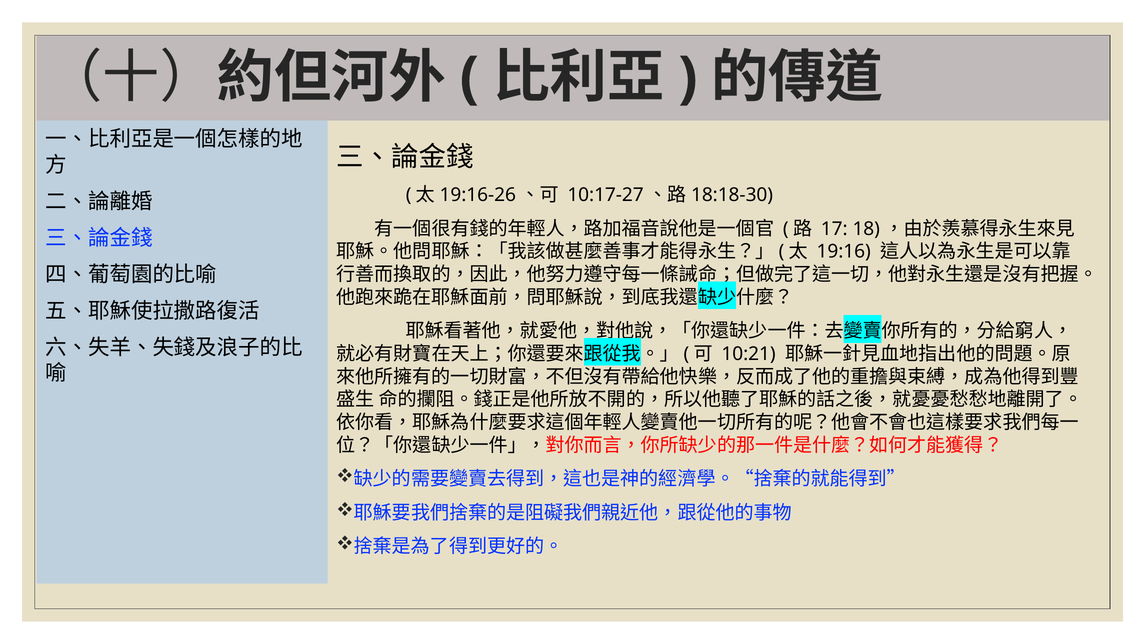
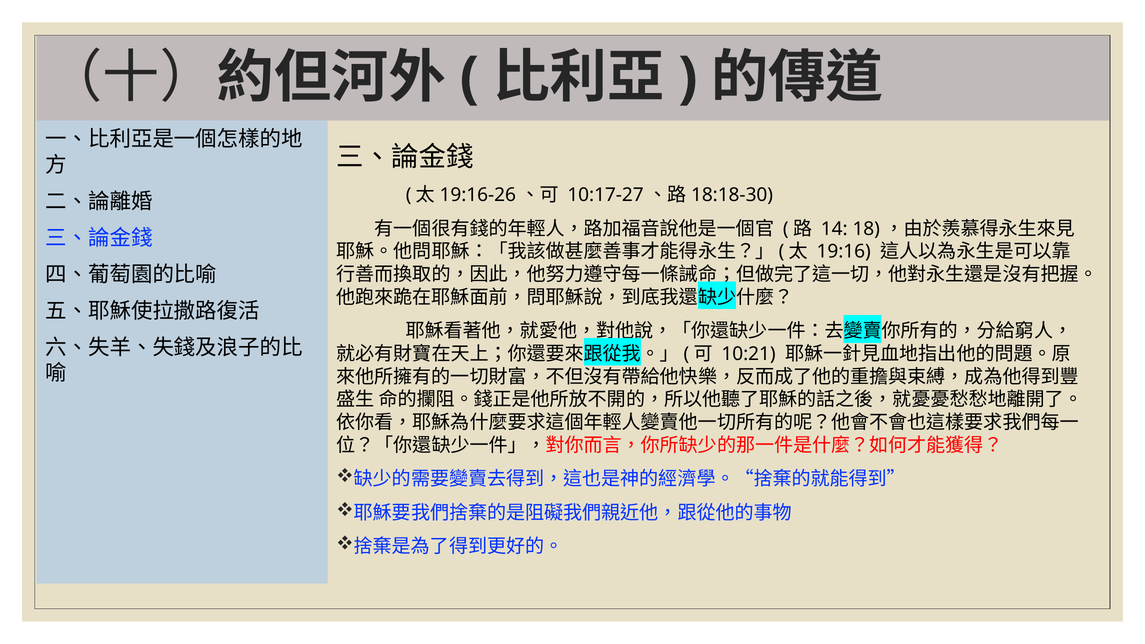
17: 17 -> 14
